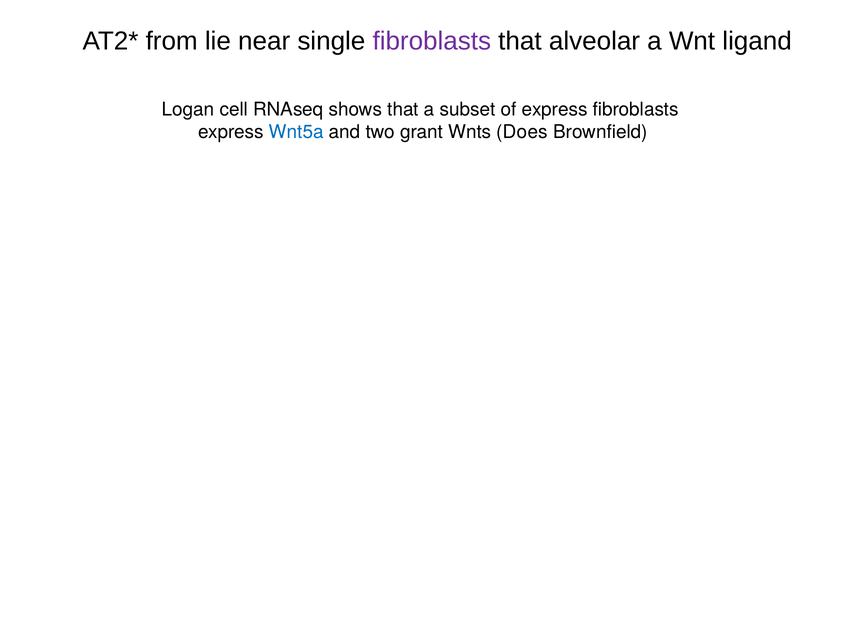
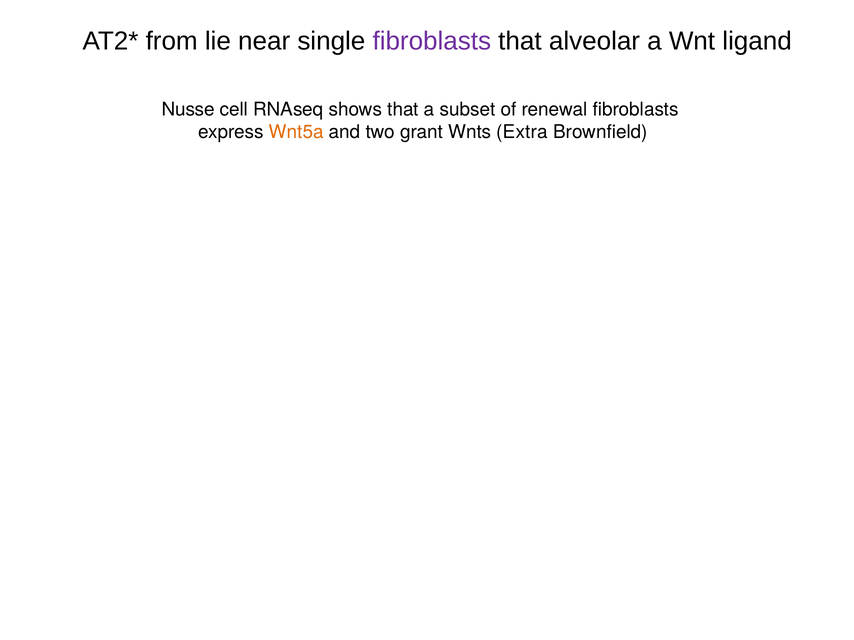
Logan: Logan -> Nusse
of express: express -> renewal
Wnt5a colour: blue -> orange
Does: Does -> Extra
